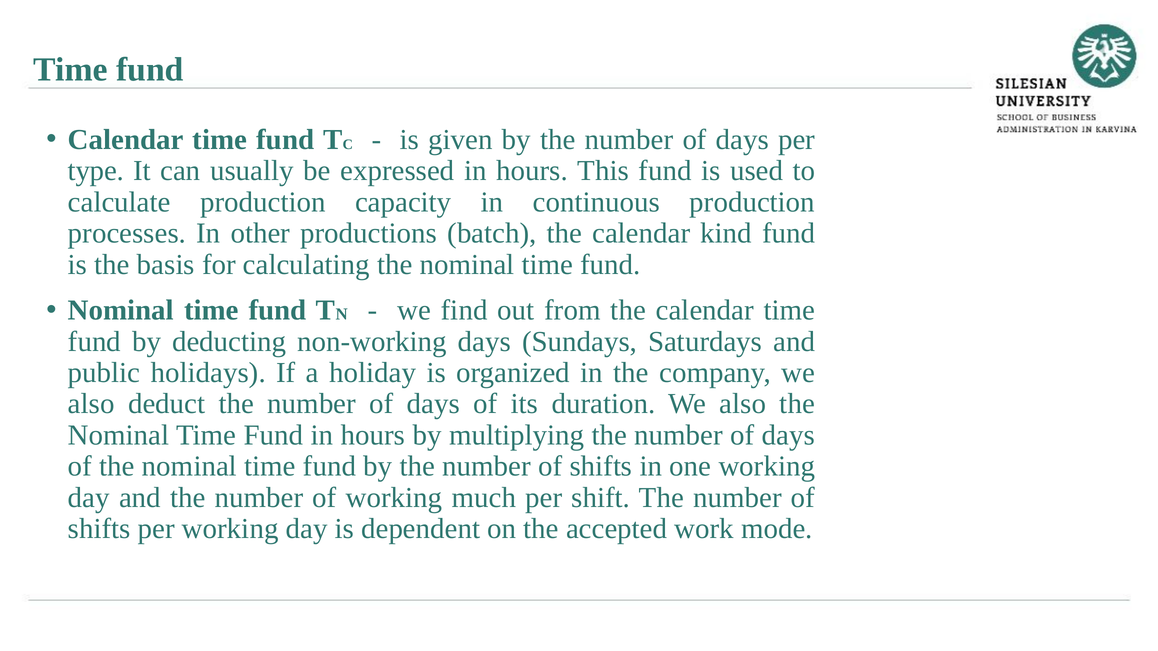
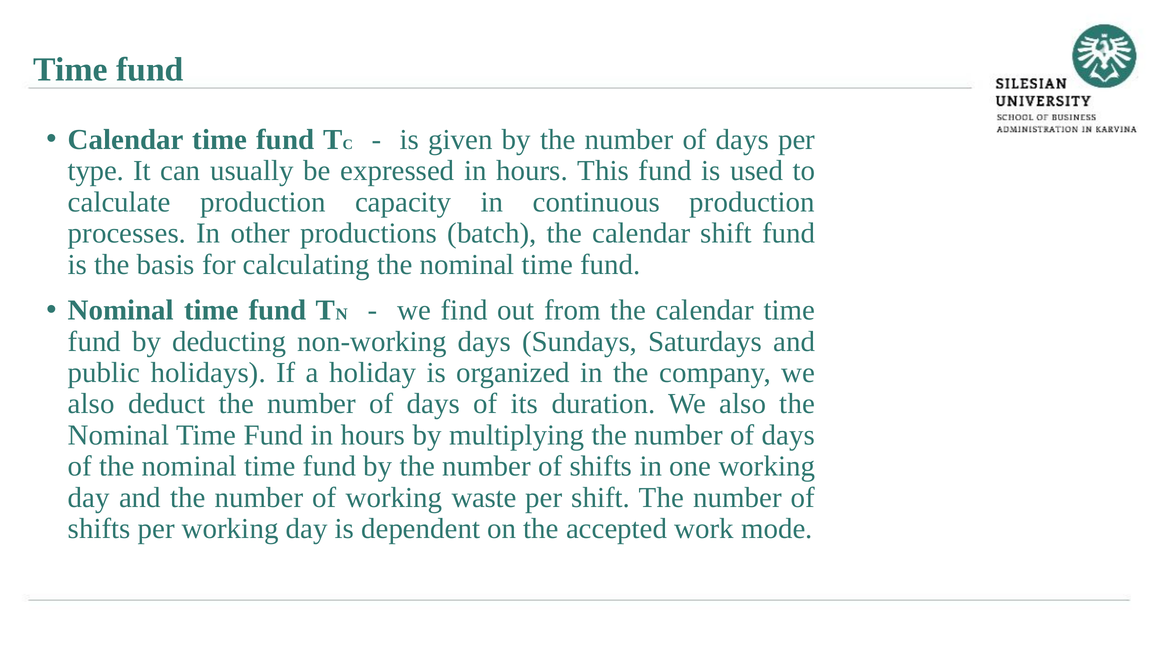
calendar kind: kind -> shift
much: much -> waste
